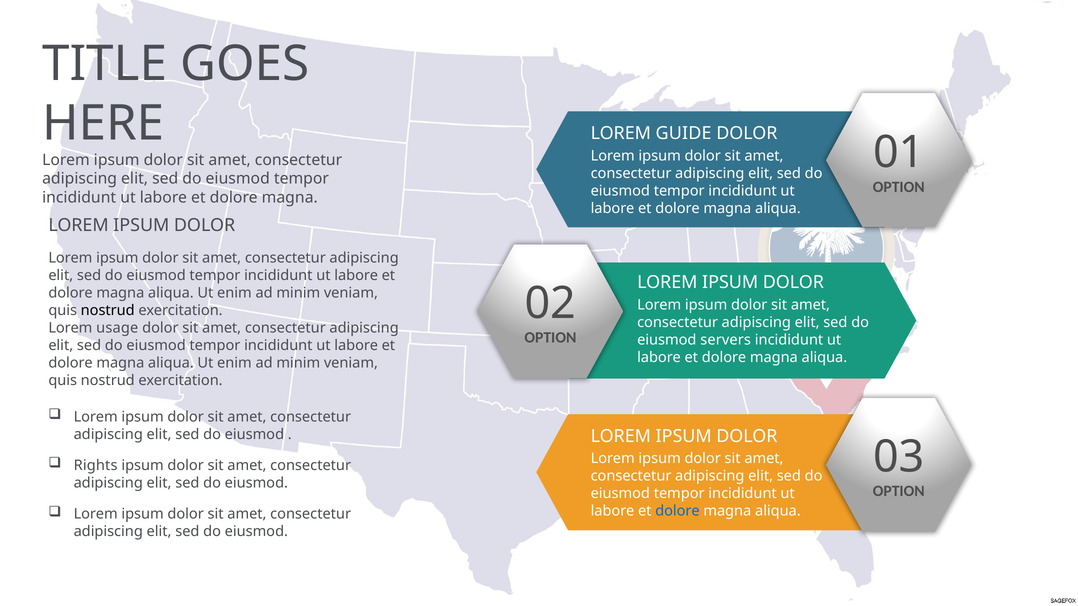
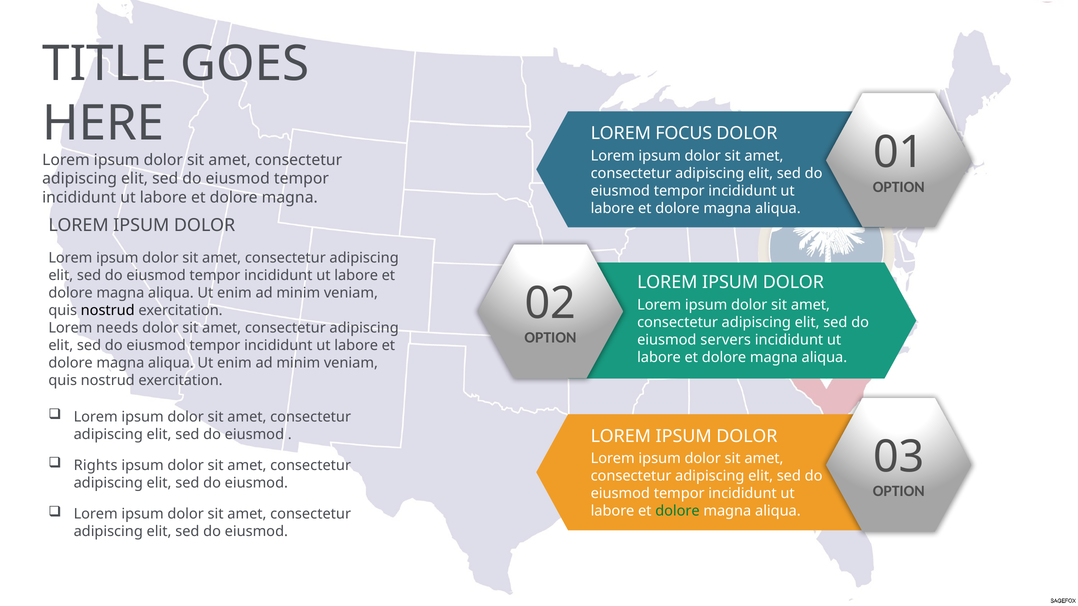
GUIDE: GUIDE -> FOCUS
usage: usage -> needs
dolore at (677, 511) colour: blue -> green
